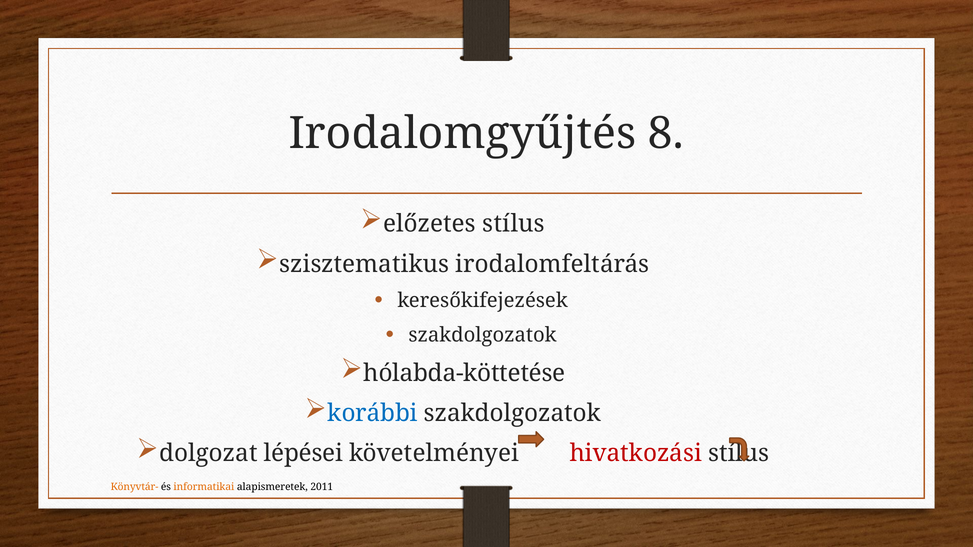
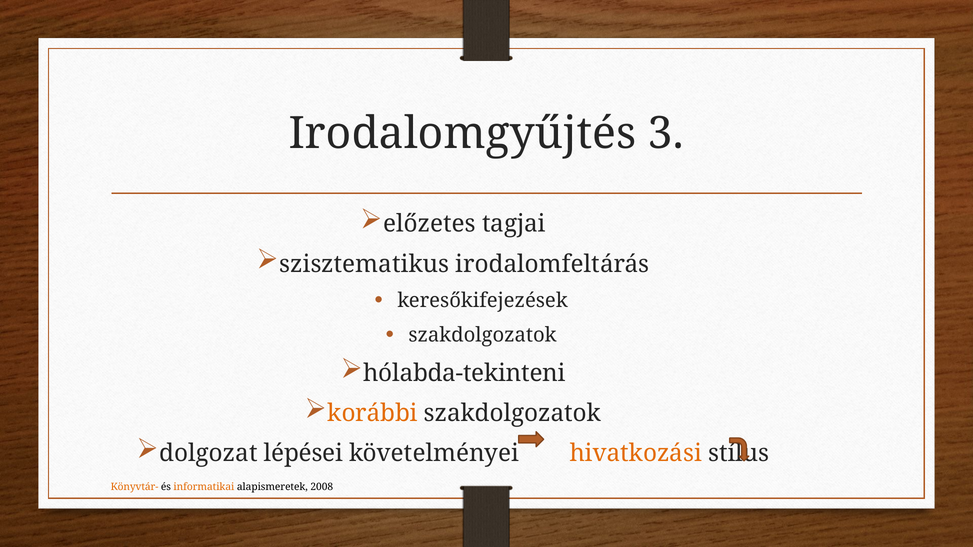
8: 8 -> 3
előzetes stílus: stílus -> tagjai
hólabda-köttetése: hólabda-köttetése -> hólabda-tekinteni
korábbi colour: blue -> orange
hivatkozási colour: red -> orange
2011: 2011 -> 2008
